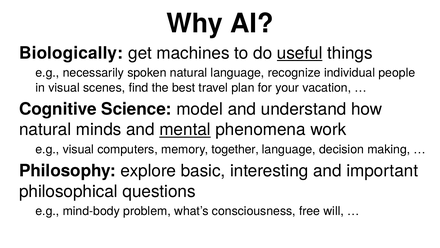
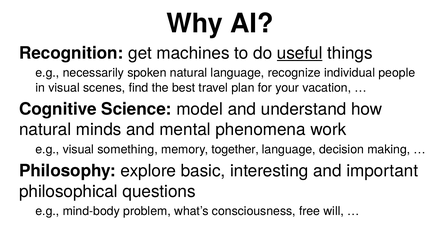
Biologically: Biologically -> Recognition
mental underline: present -> none
computers: computers -> something
